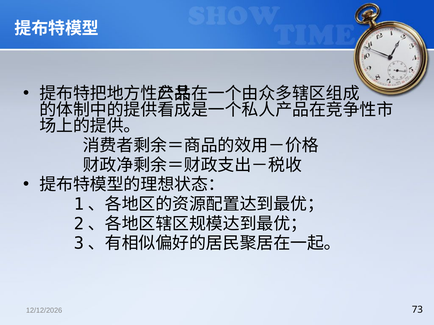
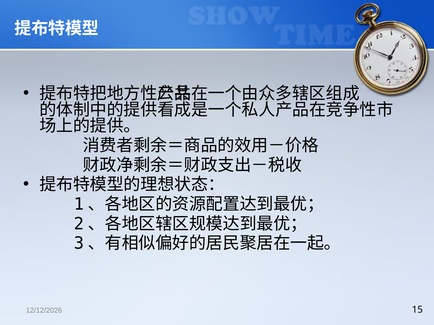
73: 73 -> 15
